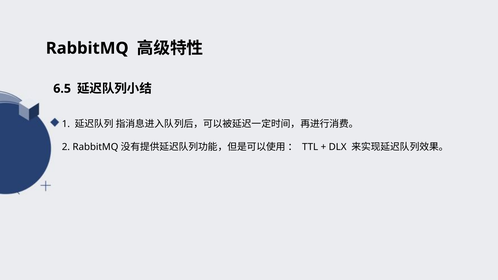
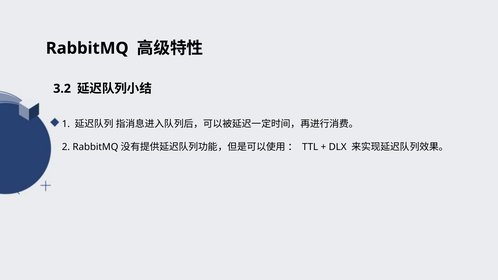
6.5: 6.5 -> 3.2
